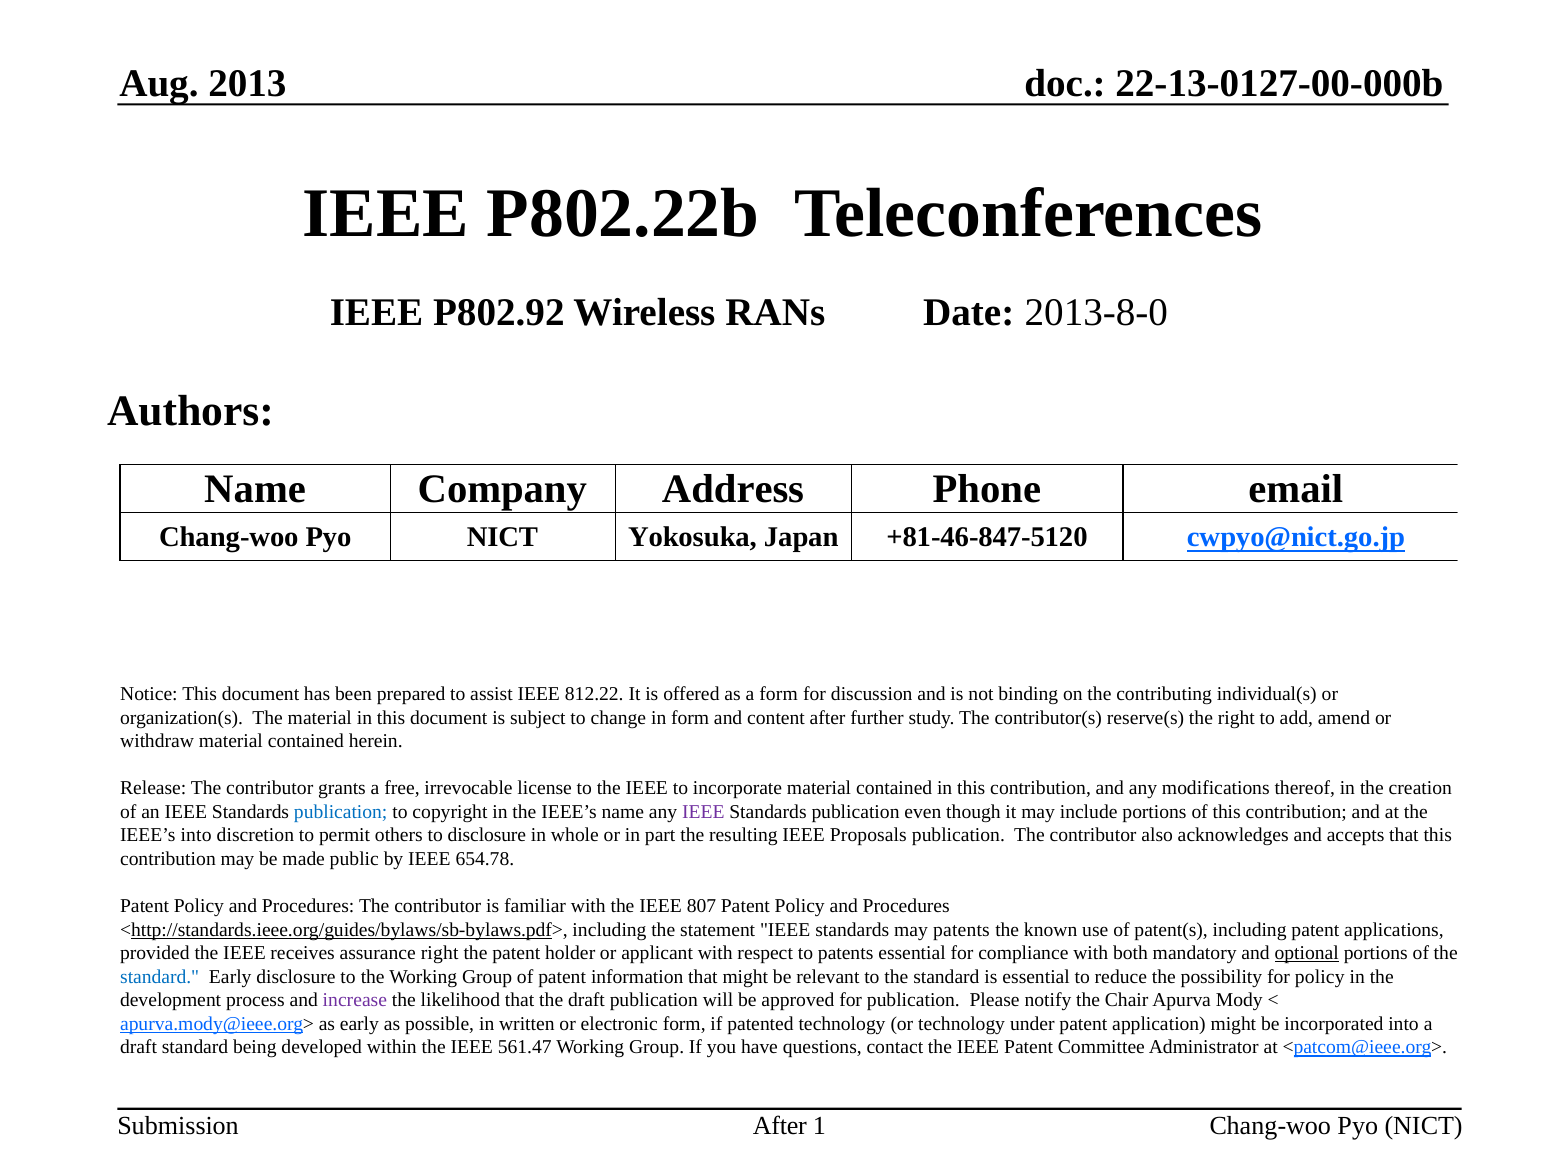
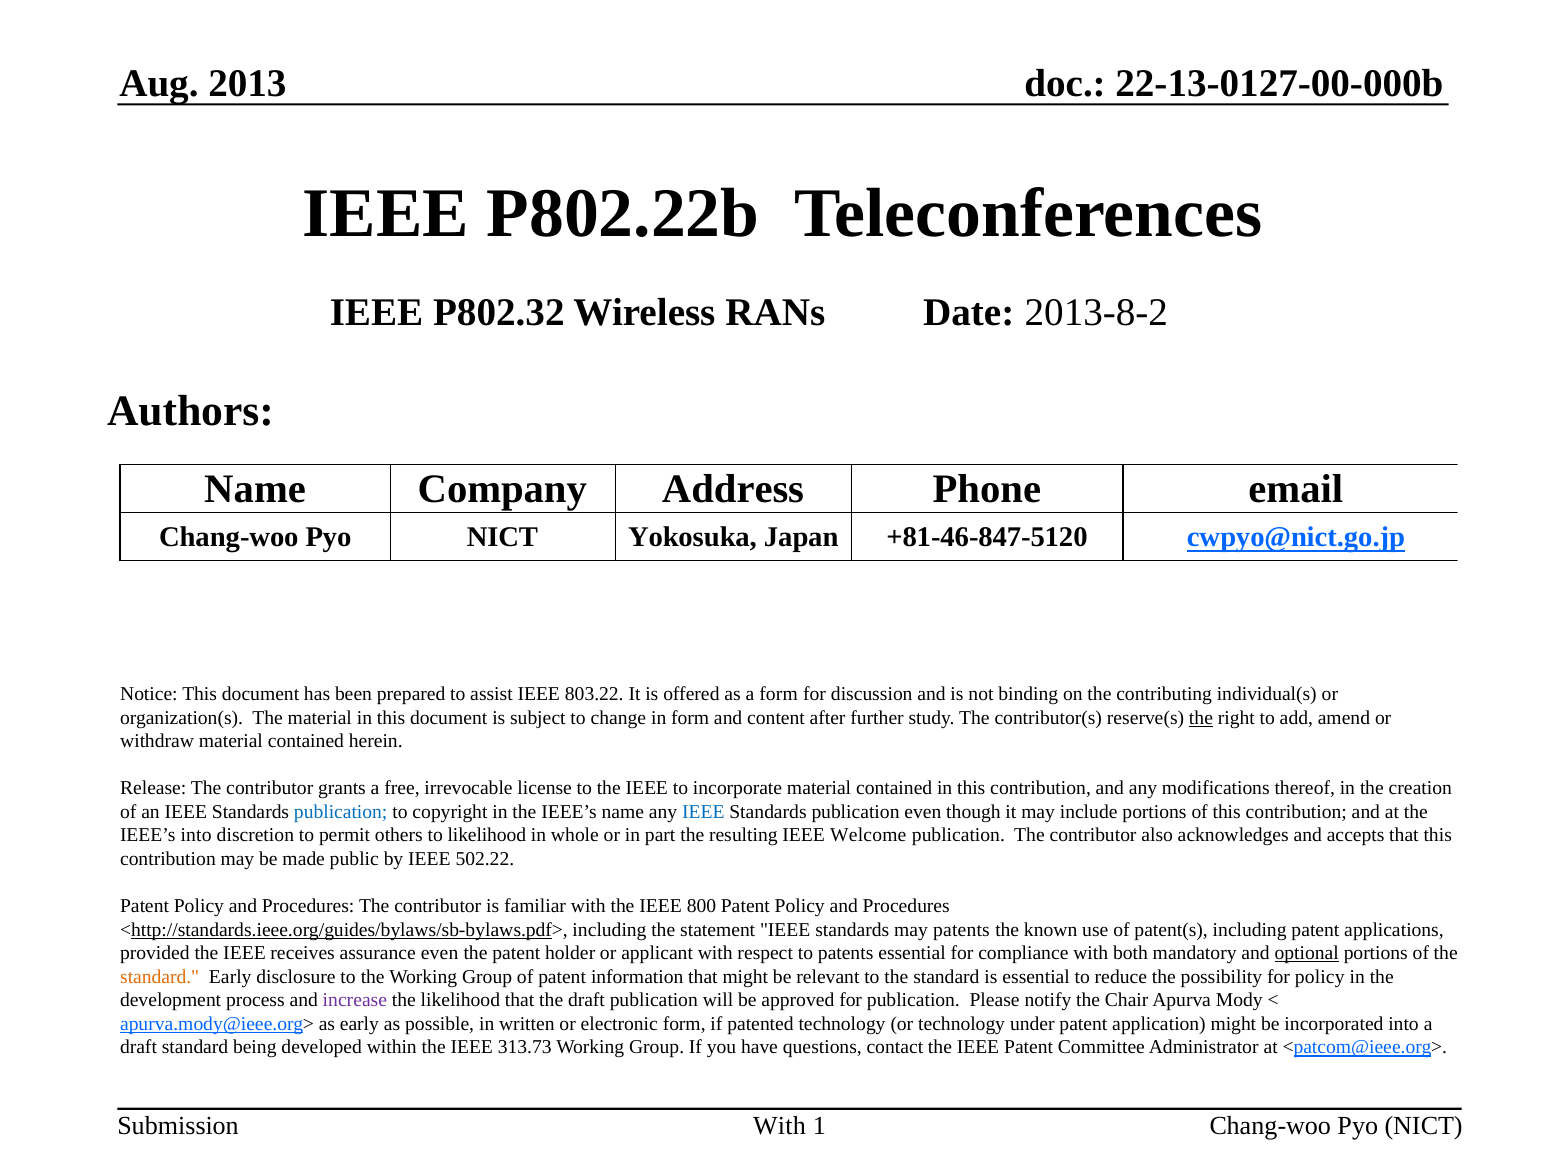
P802.92: P802.92 -> P802.32
2013-8-0: 2013-8-0 -> 2013-8-2
812.22: 812.22 -> 803.22
the at (1201, 718) underline: none -> present
IEEE at (703, 812) colour: purple -> blue
to disclosure: disclosure -> likelihood
Proposals: Proposals -> Welcome
654.78: 654.78 -> 502.22
807: 807 -> 800
assurance right: right -> even
standard at (160, 977) colour: blue -> orange
561.47: 561.47 -> 313.73
After at (780, 1126): After -> With
